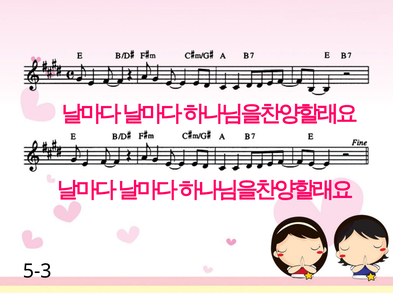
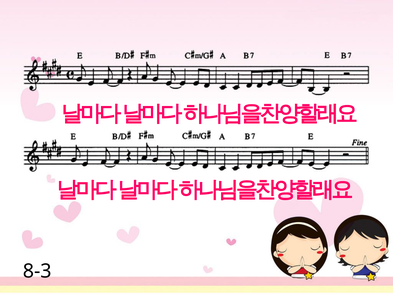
5-3: 5-3 -> 8-3
